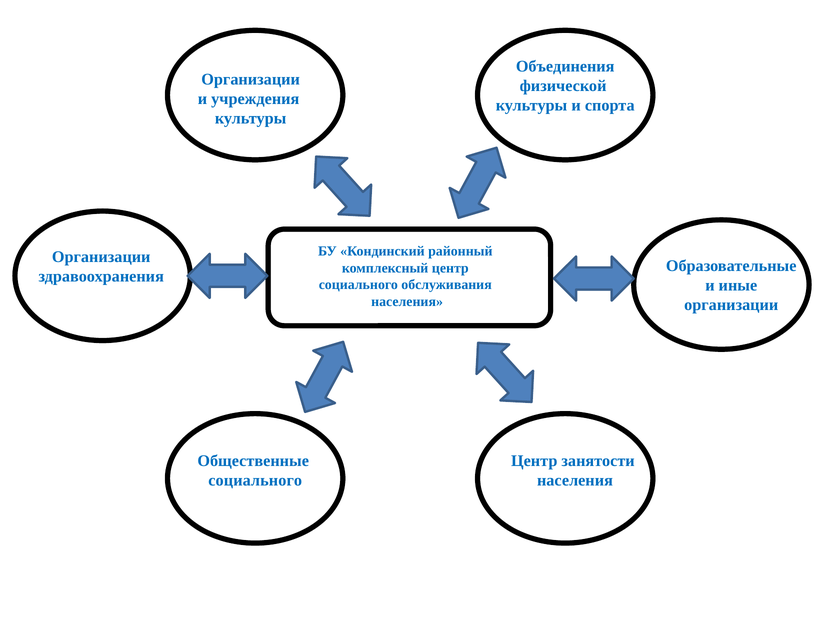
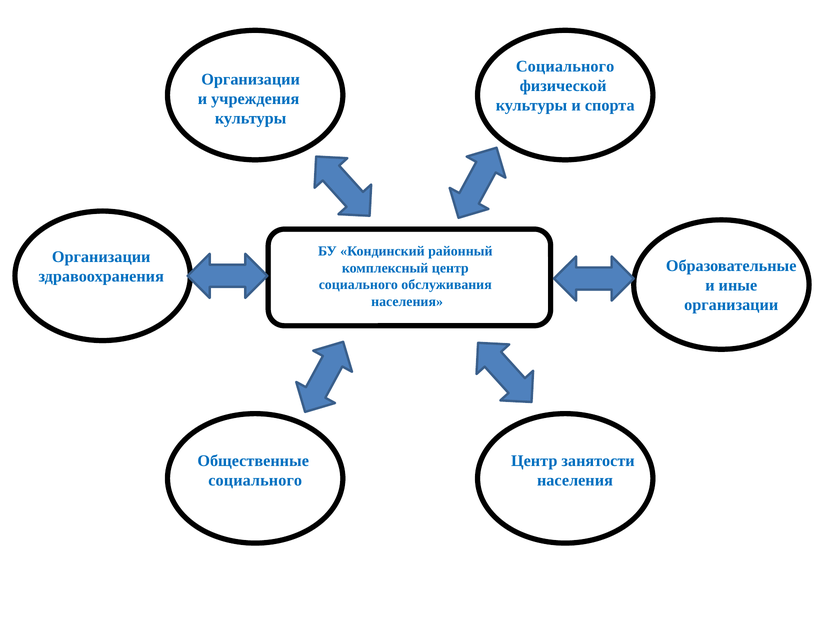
Объединения at (565, 67): Объединения -> Социального
